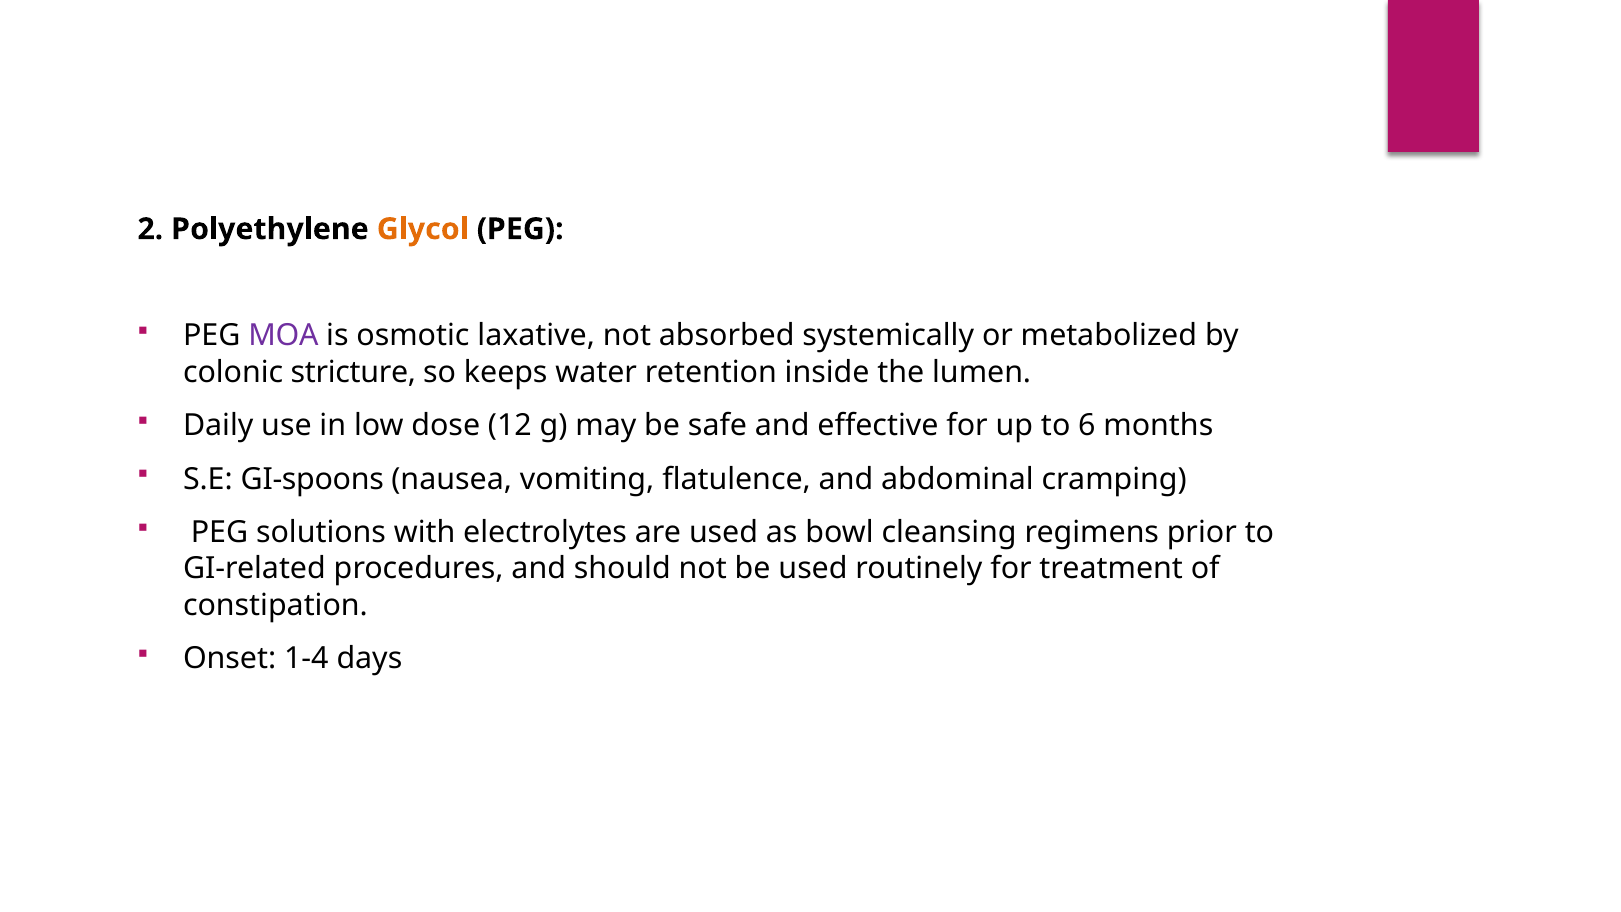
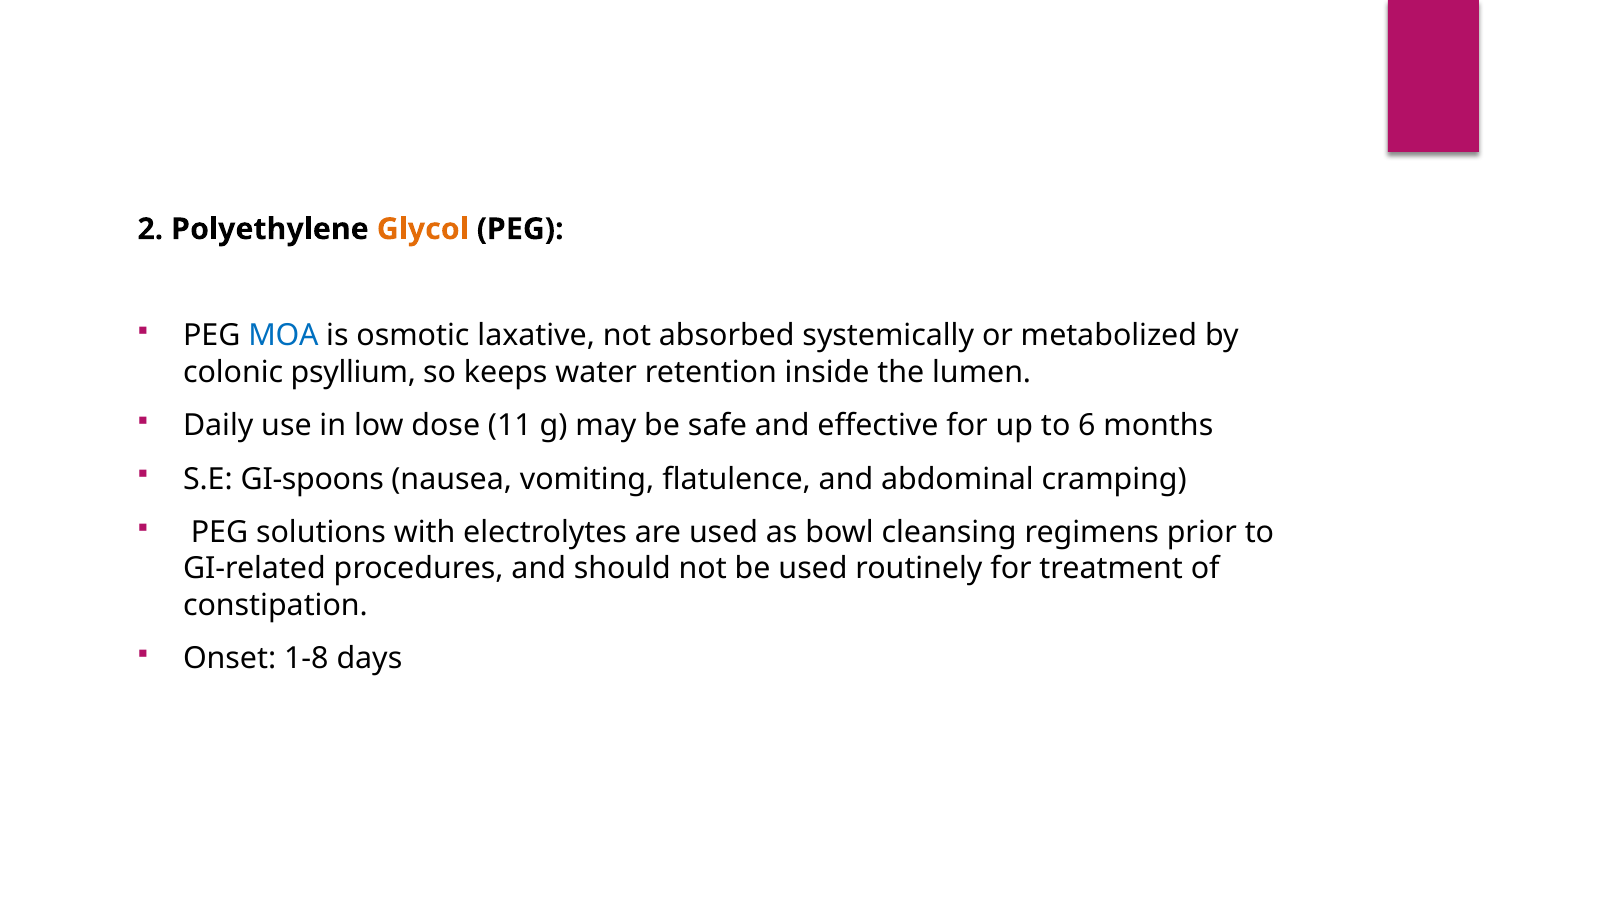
MOA colour: purple -> blue
stricture: stricture -> psyllium
12: 12 -> 11
1-4: 1-4 -> 1-8
